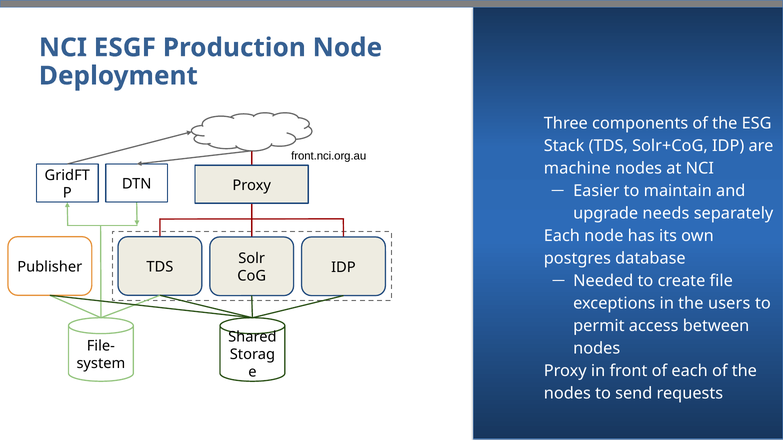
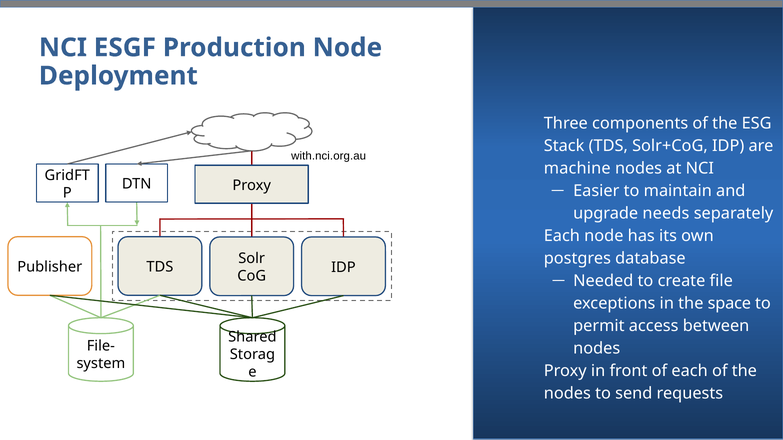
front.nci.org.au: front.nci.org.au -> with.nci.org.au
users: users -> space
